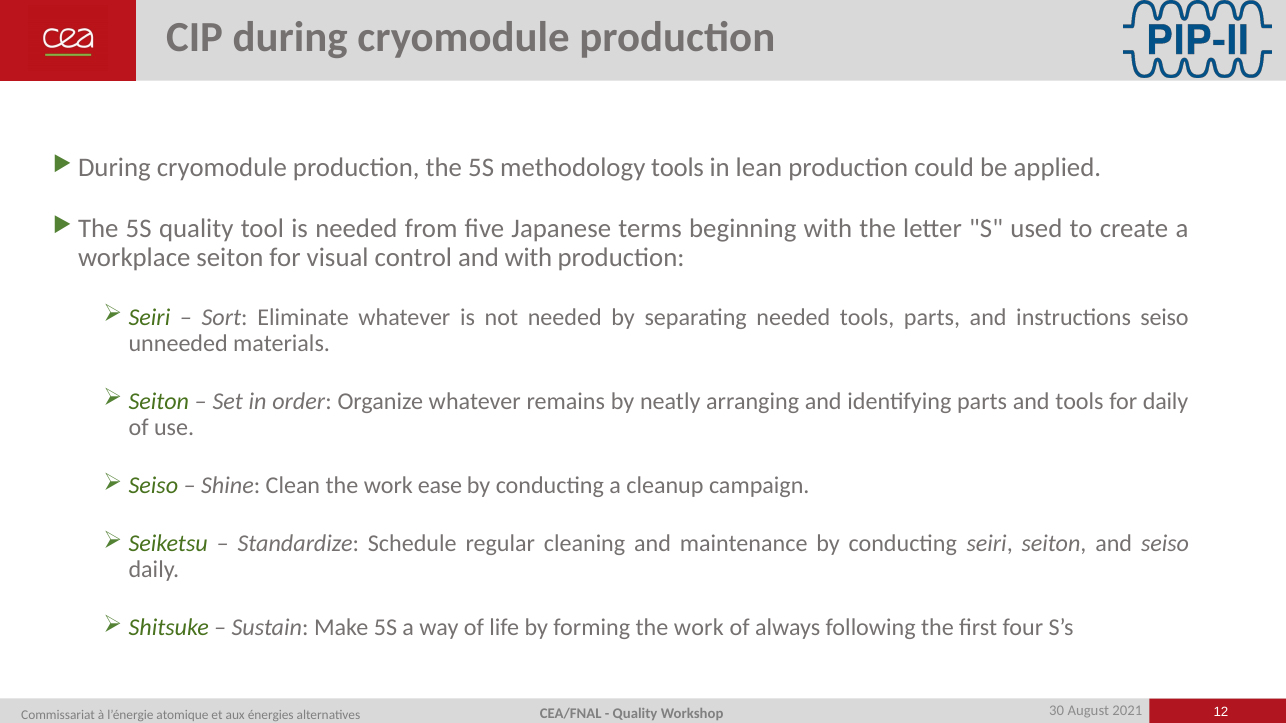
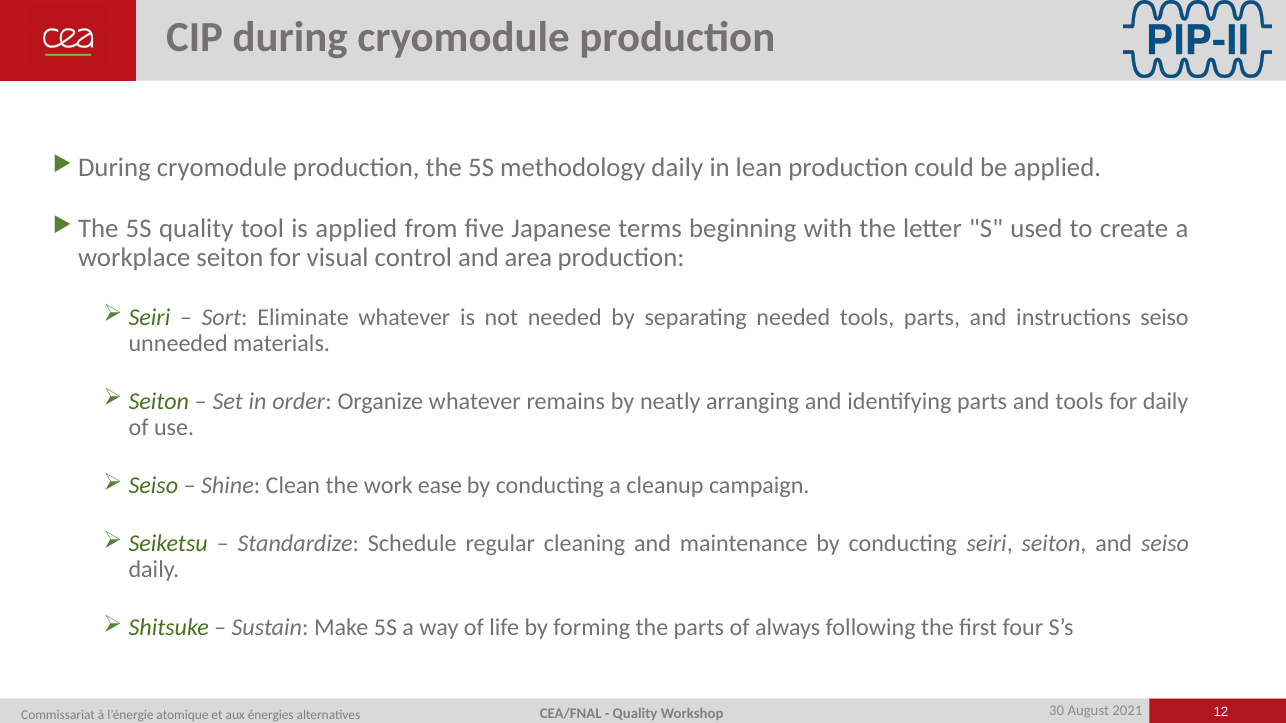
methodology tools: tools -> daily
is needed: needed -> applied
and with: with -> area
forming the work: work -> parts
